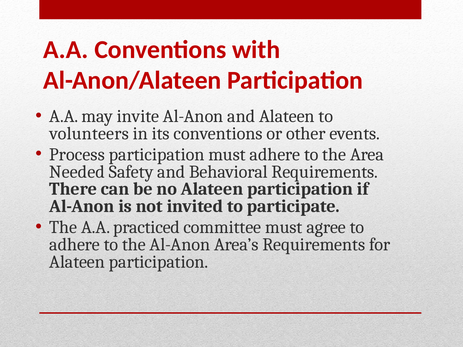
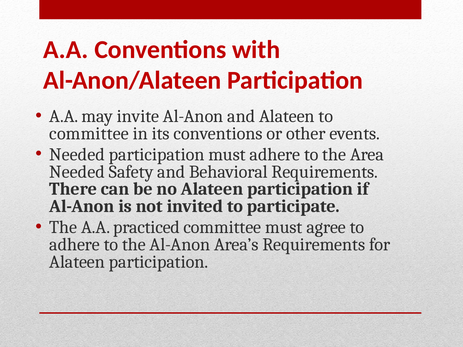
volunteers at (89, 134): volunteers -> committee
Process at (77, 155): Process -> Needed
